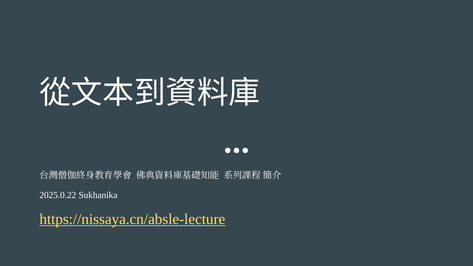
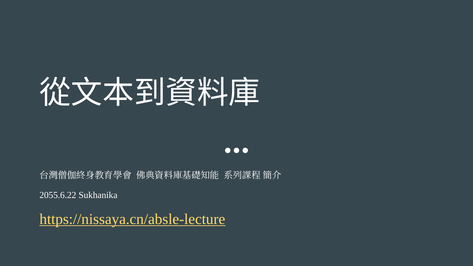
2025.0.22: 2025.0.22 -> 2055.6.22
